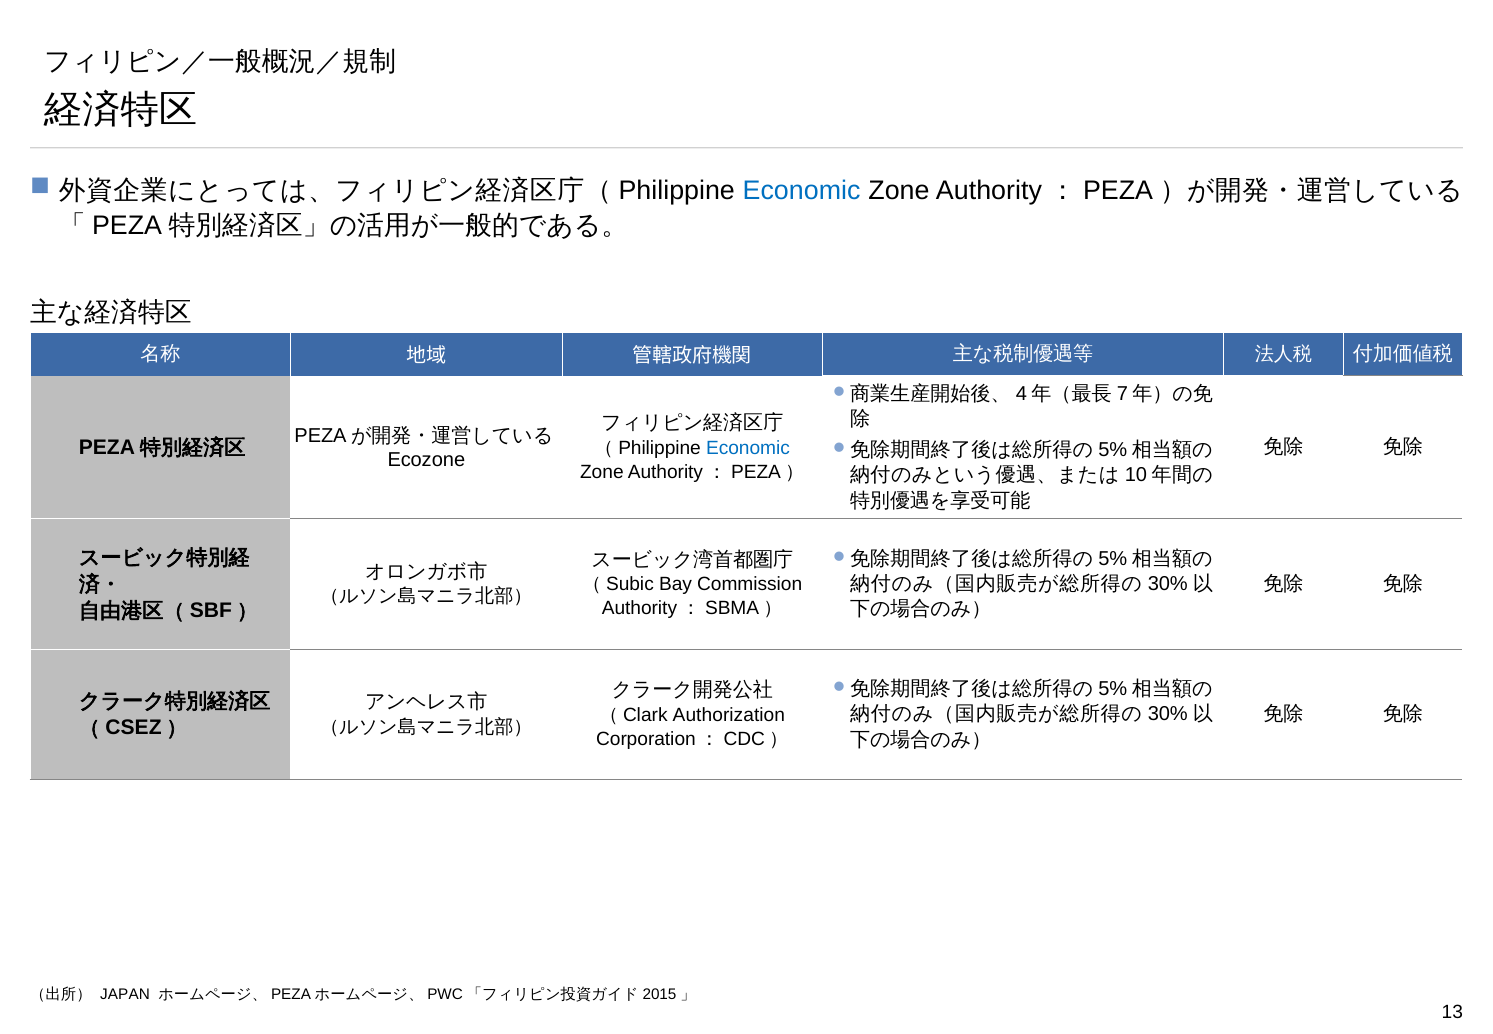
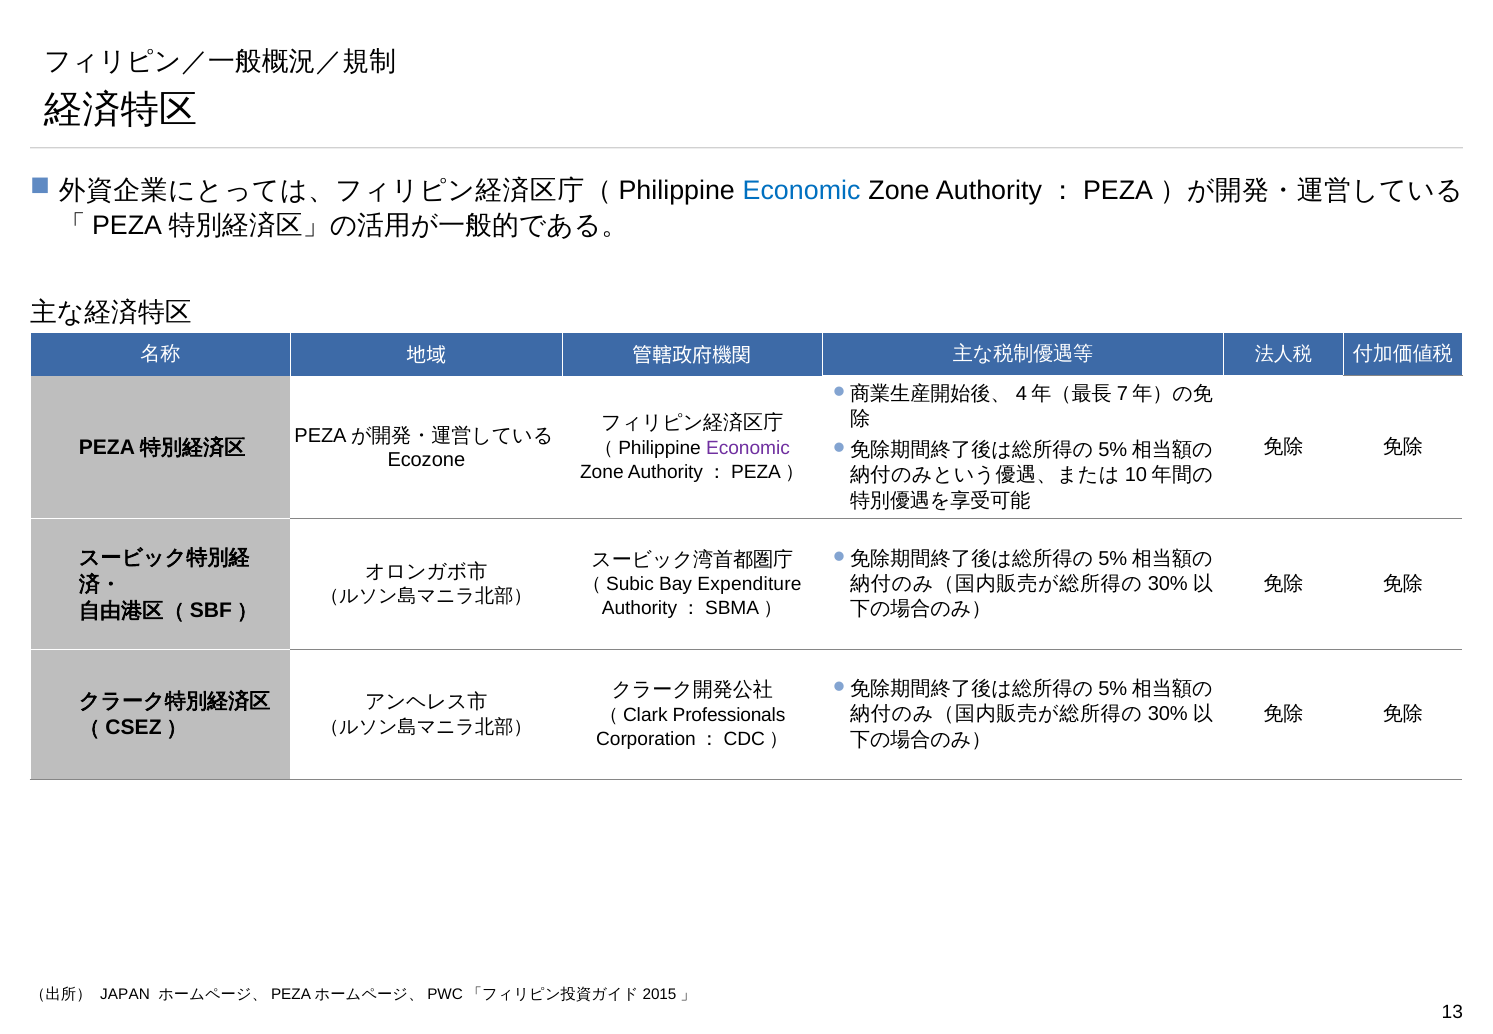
Economic at (748, 448) colour: blue -> purple
Commission: Commission -> Expenditure
Authorization: Authorization -> Professionals
